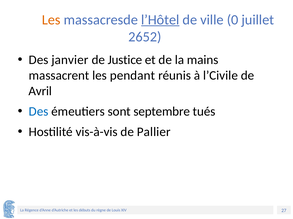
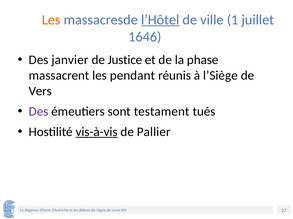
0: 0 -> 1
2652: 2652 -> 1646
mains: mains -> phase
l’Civile: l’Civile -> l’Siège
Avril: Avril -> Vers
Des at (39, 112) colour: blue -> purple
septembre: septembre -> testament
vis-à-vis underline: none -> present
